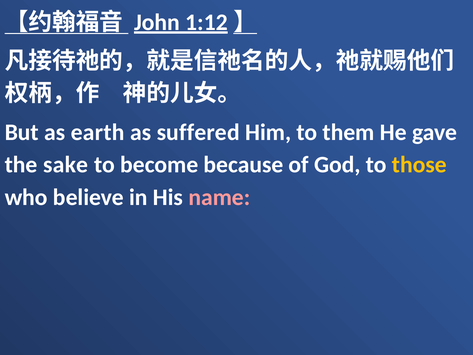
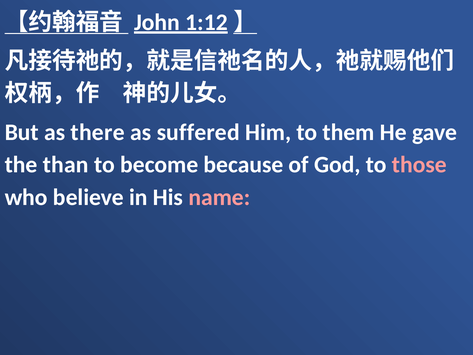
earth: earth -> there
sake: sake -> than
those colour: yellow -> pink
